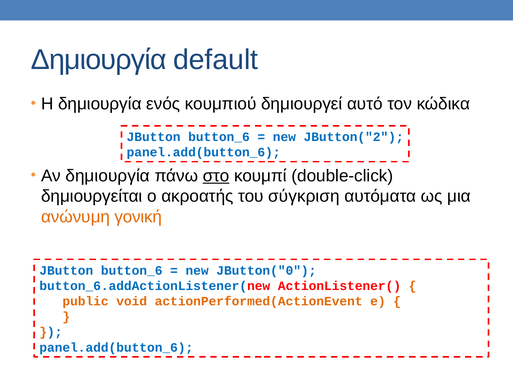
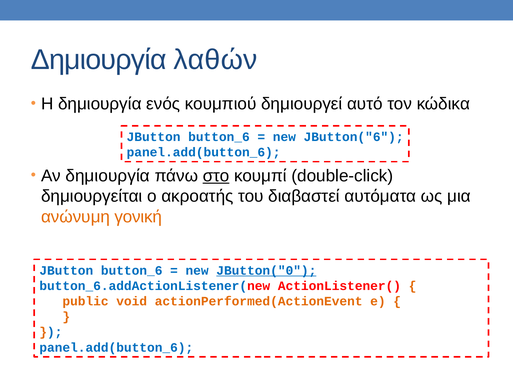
default: default -> λαθών
JButton("2: JButton("2 -> JButton("6
σύγκριση: σύγκριση -> διαβαστεί
JButton("0 underline: none -> present
